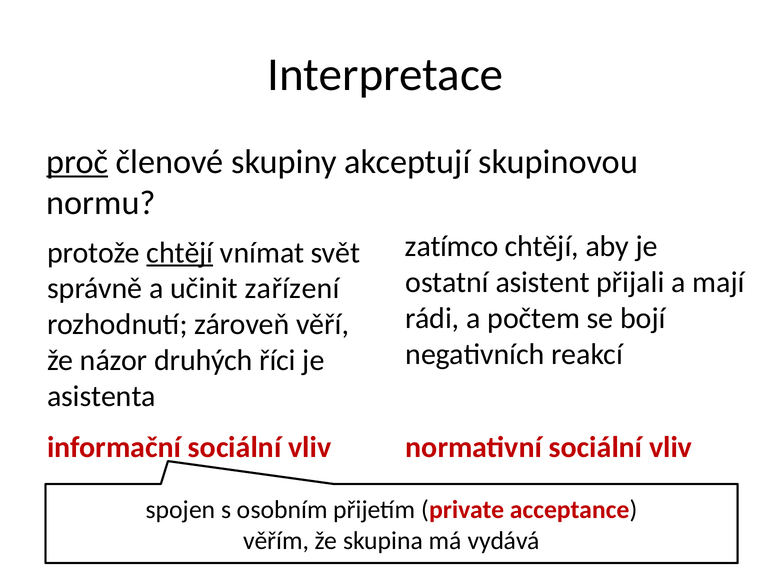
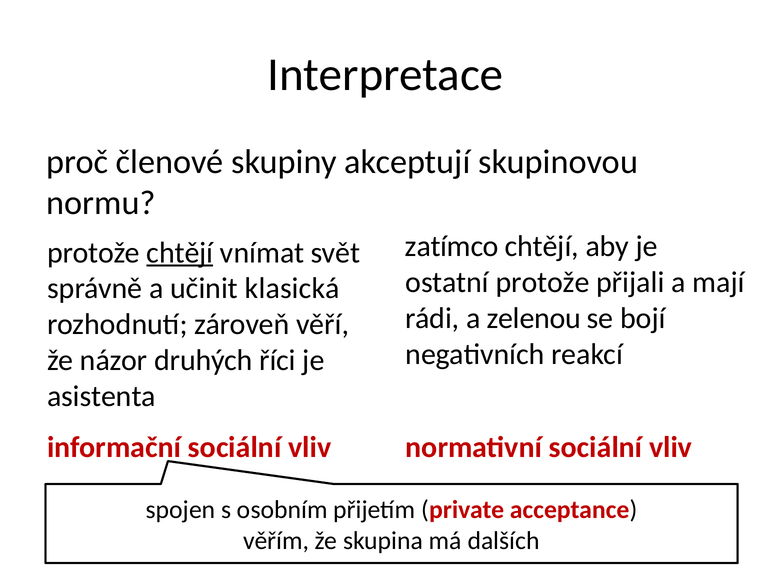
proč underline: present -> none
ostatní asistent: asistent -> protože
zařízení: zařízení -> klasická
počtem: počtem -> zelenou
vydává: vydává -> dalších
